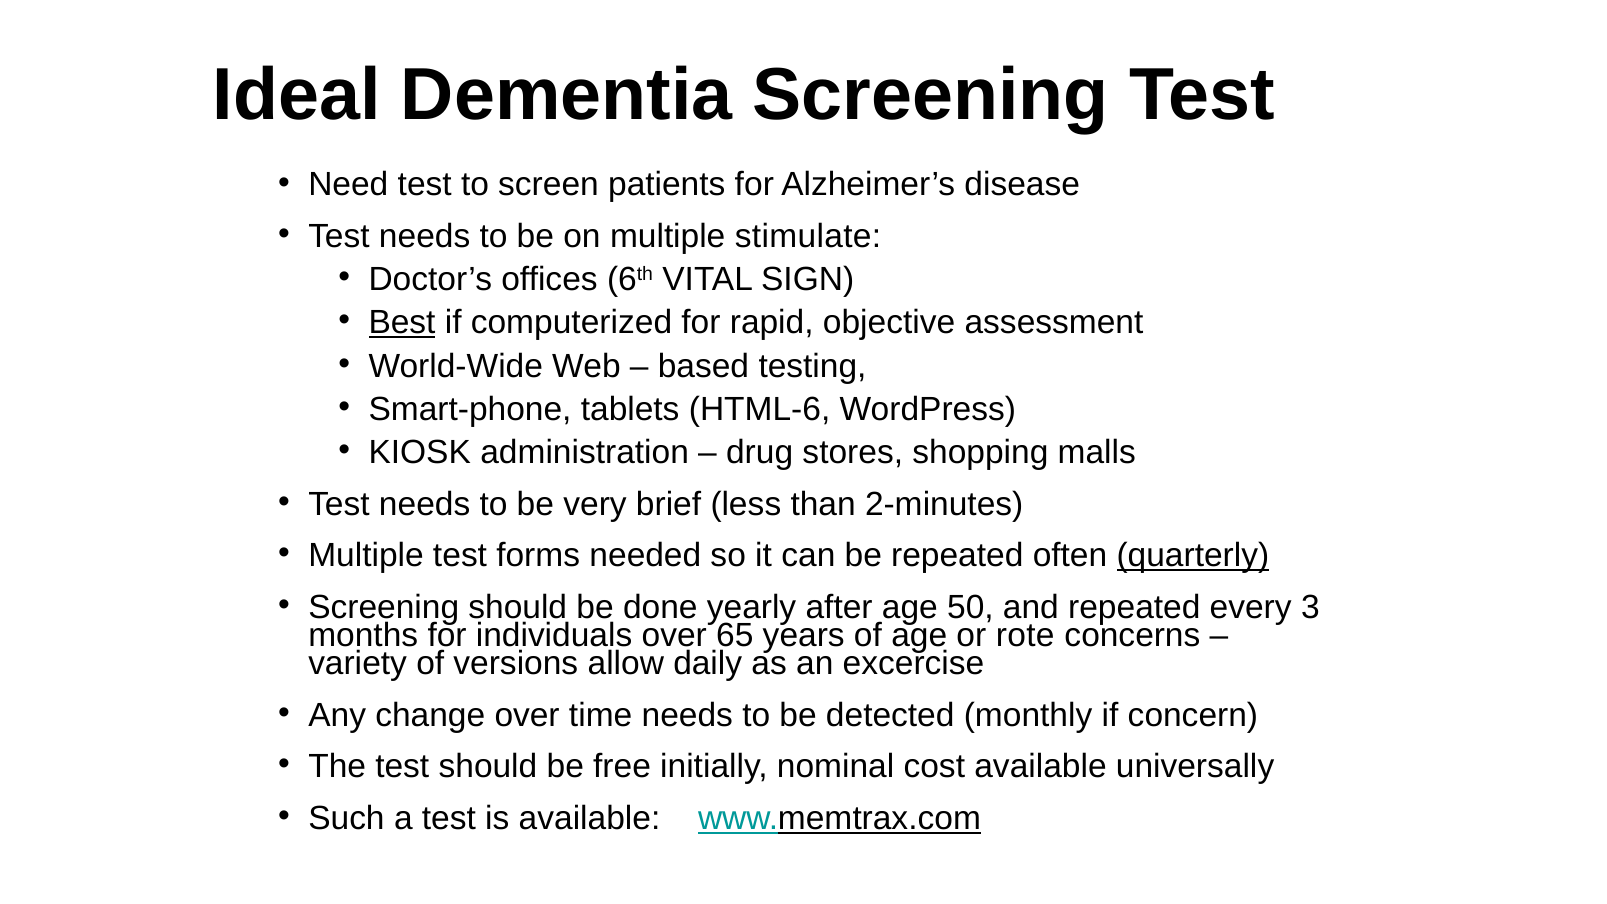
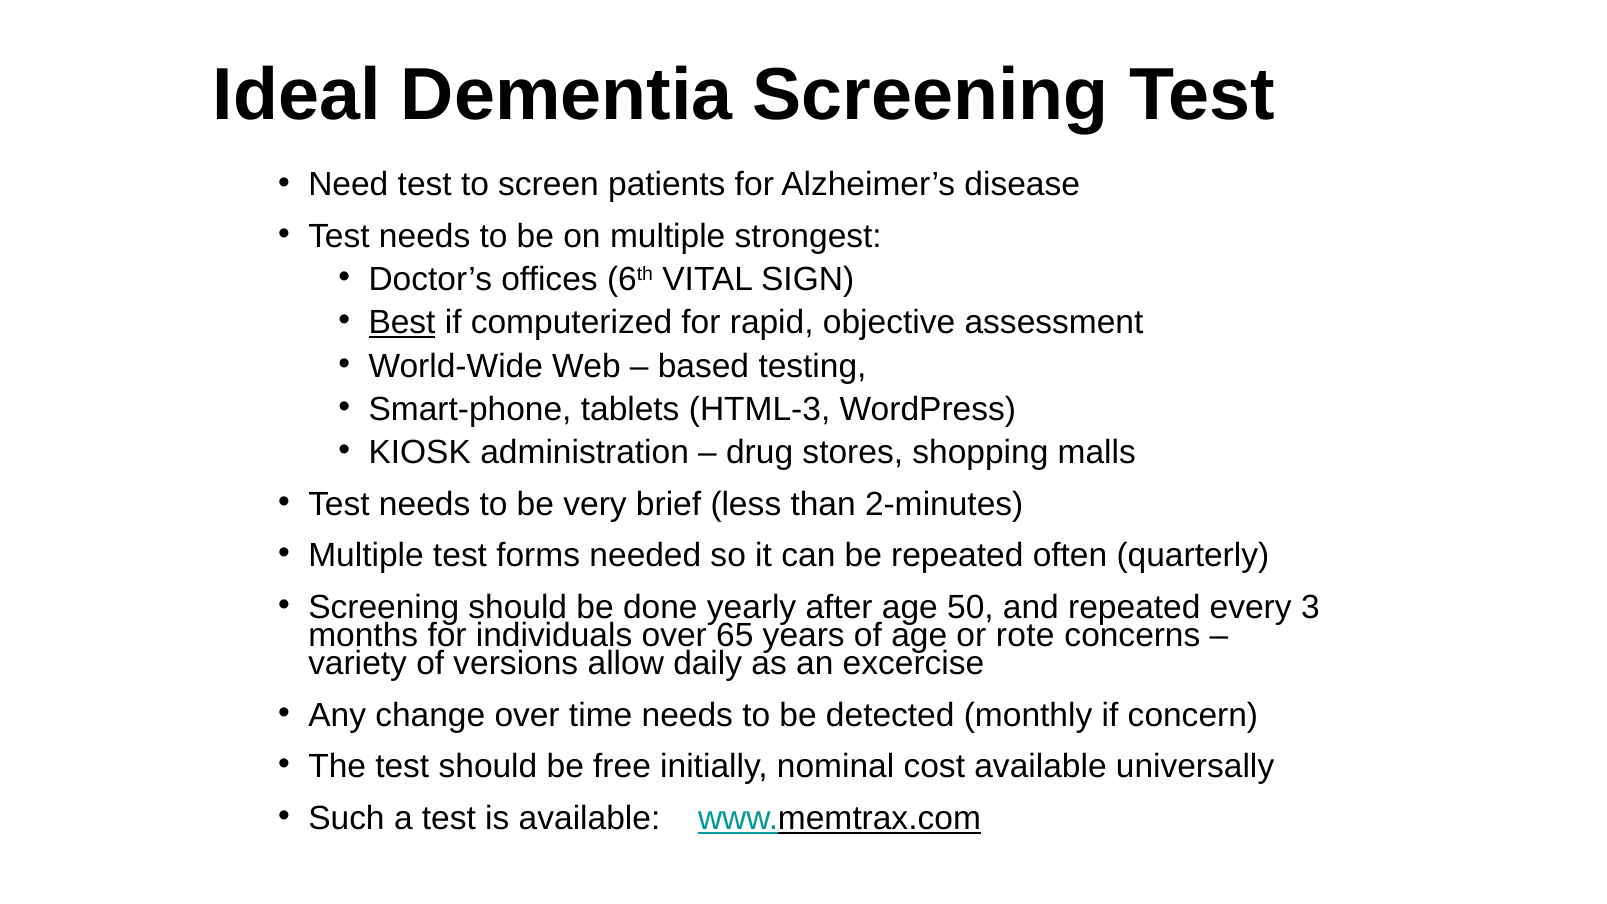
stimulate: stimulate -> strongest
HTML-6: HTML-6 -> HTML-3
quarterly underline: present -> none
